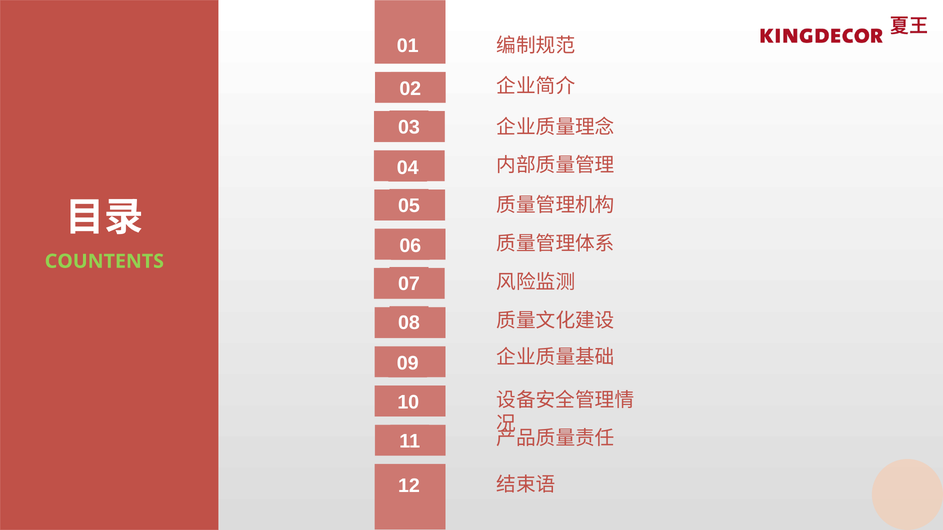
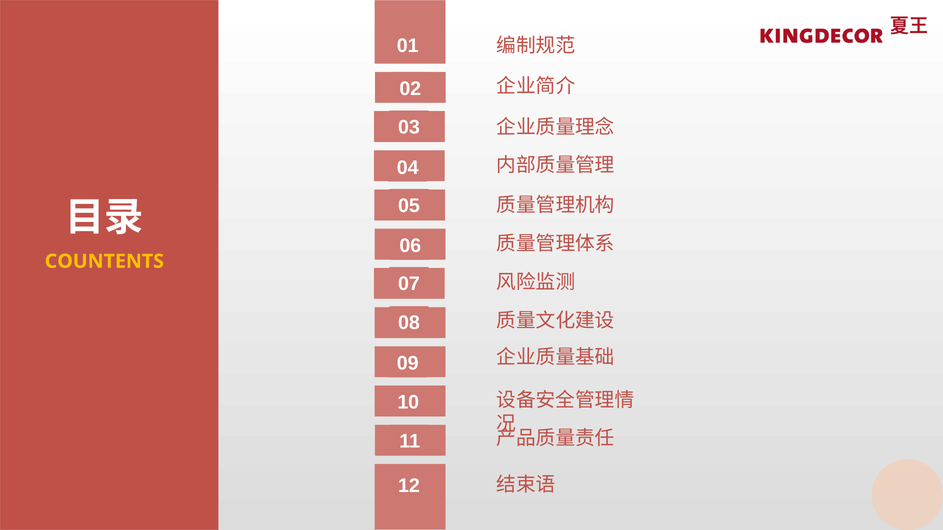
COUNTENTS colour: light green -> yellow
